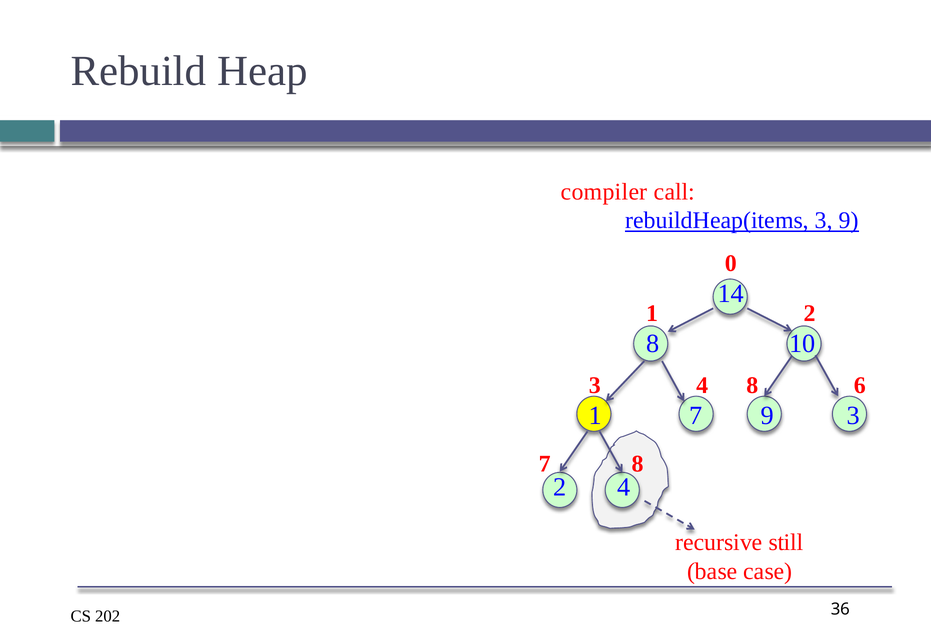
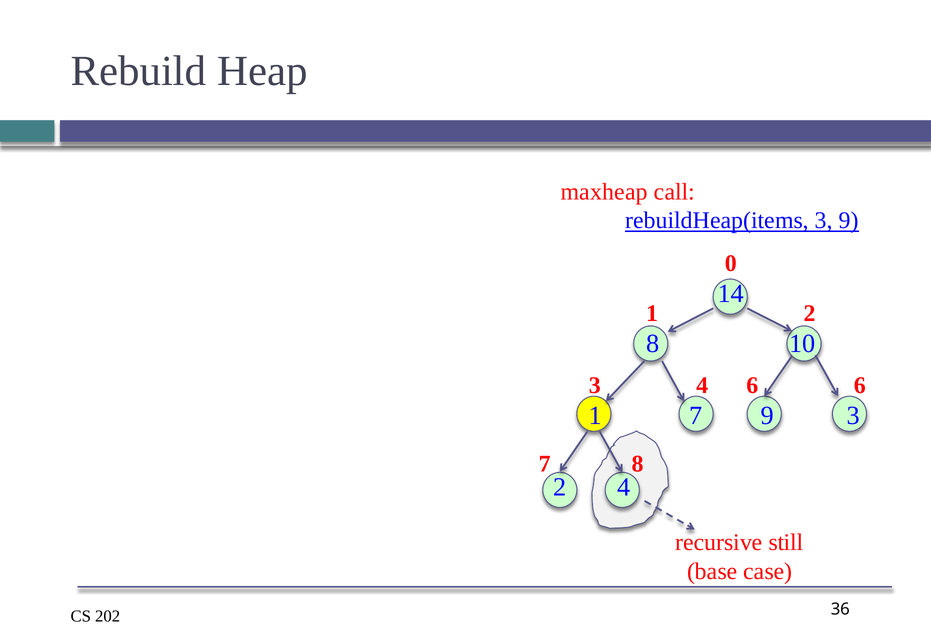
compiler: compiler -> maxheap
4 8: 8 -> 6
